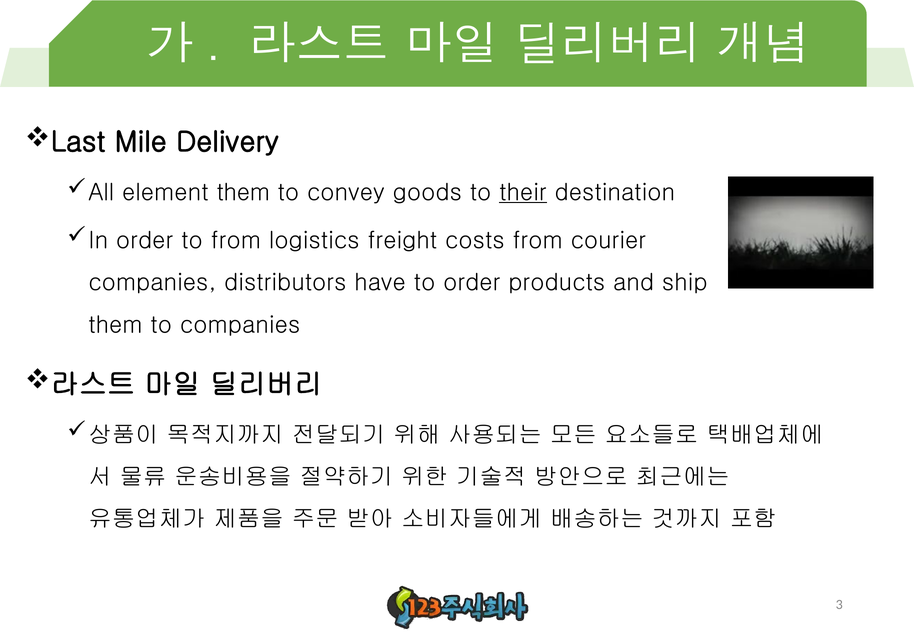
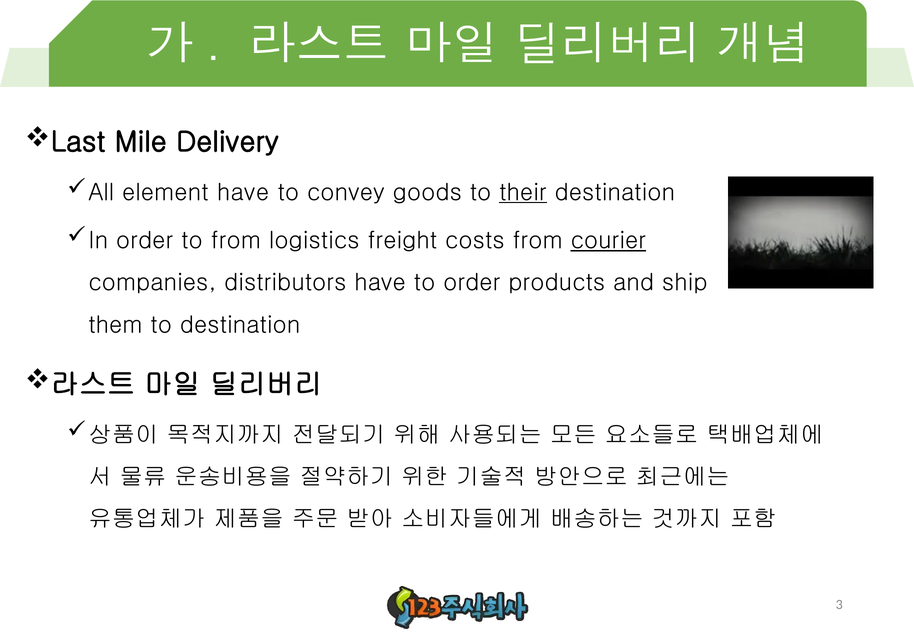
element them: them -> have
courier underline: none -> present
to companies: companies -> destination
